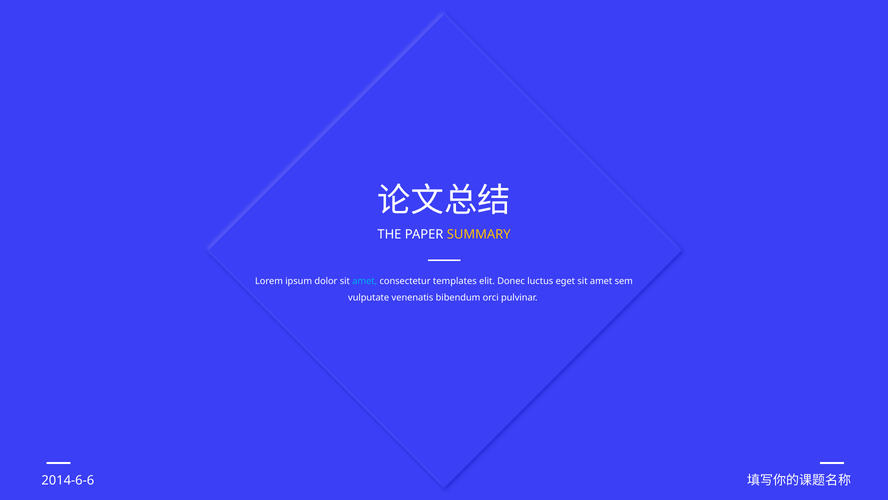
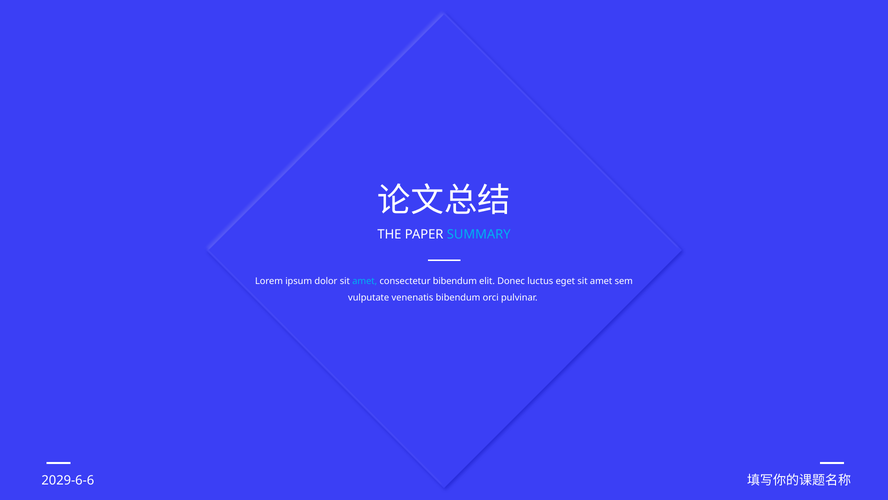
SUMMARY colour: yellow -> light blue
consectetur templates: templates -> bibendum
2014-6-6: 2014-6-6 -> 2029-6-6
